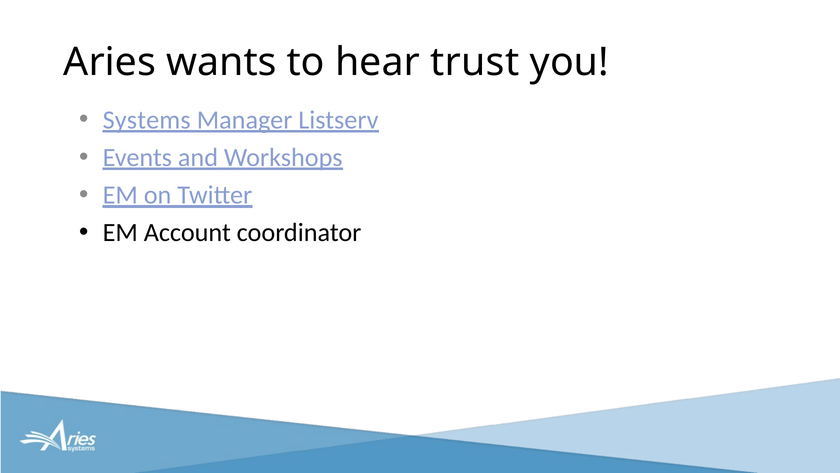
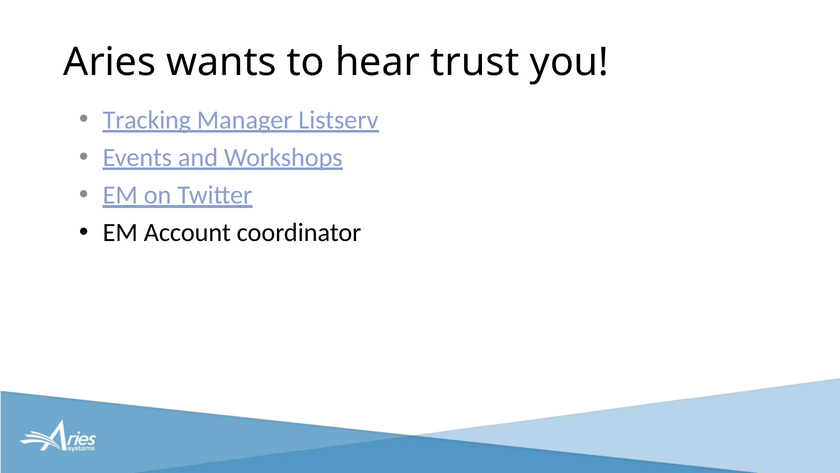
Systems: Systems -> Tracking
